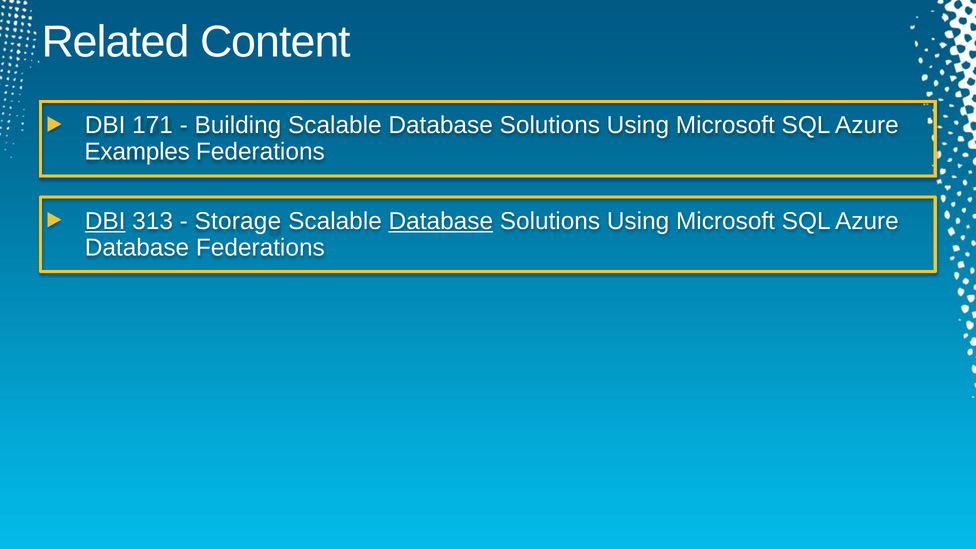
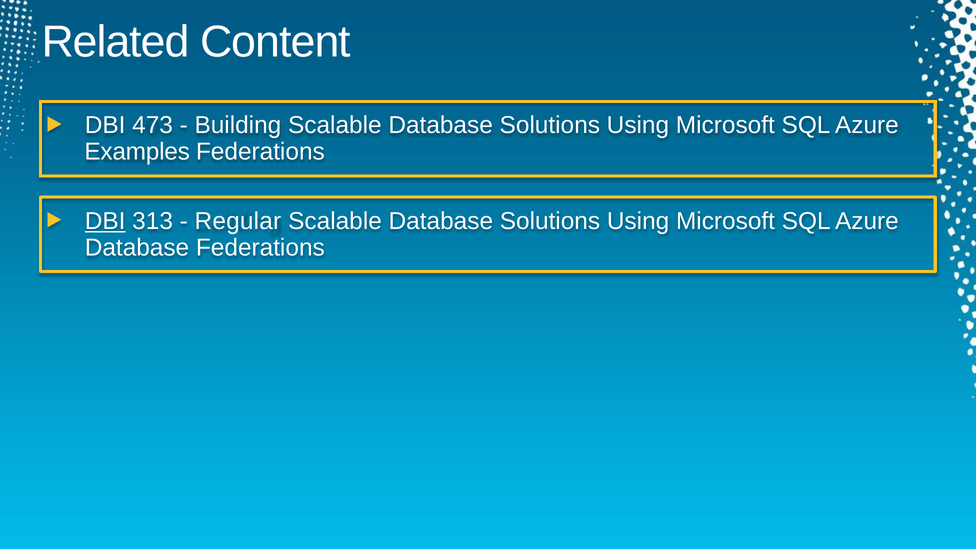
171: 171 -> 473
Storage: Storage -> Regular
Database at (441, 221) underline: present -> none
